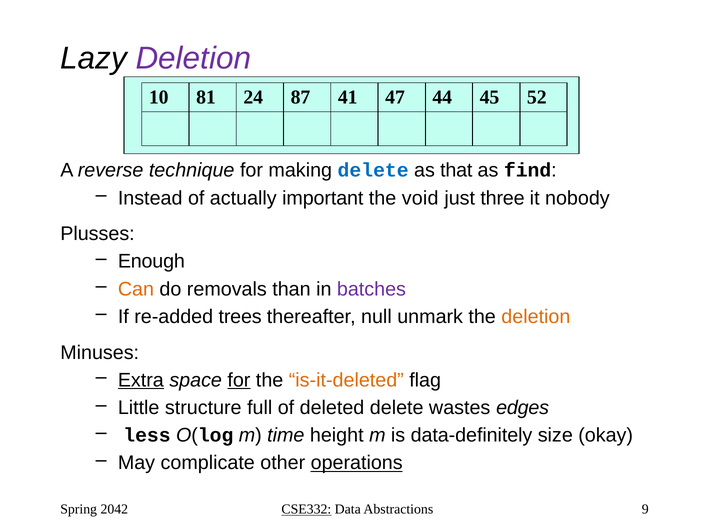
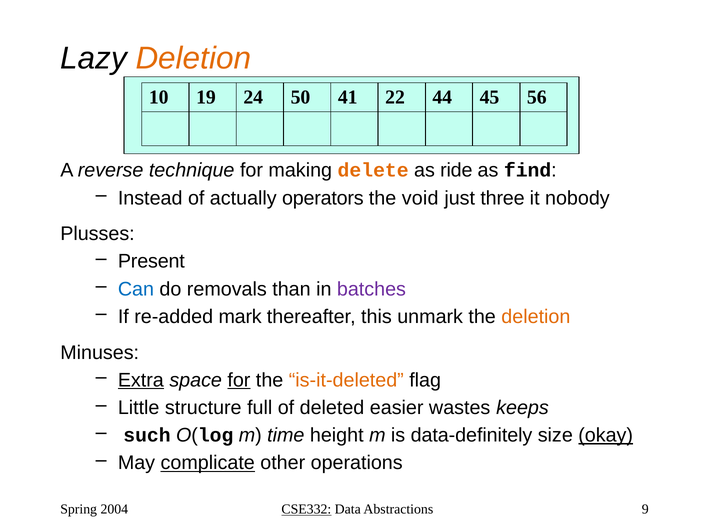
Deletion at (193, 58) colour: purple -> orange
81: 81 -> 19
87: 87 -> 50
47: 47 -> 22
52: 52 -> 56
delete at (373, 170) colour: blue -> orange
that: that -> ride
important: important -> operators
Enough: Enough -> Present
Can colour: orange -> blue
trees: trees -> mark
null: null -> this
deleted delete: delete -> easier
edges: edges -> keeps
less: less -> such
okay underline: none -> present
complicate underline: none -> present
operations underline: present -> none
2042: 2042 -> 2004
